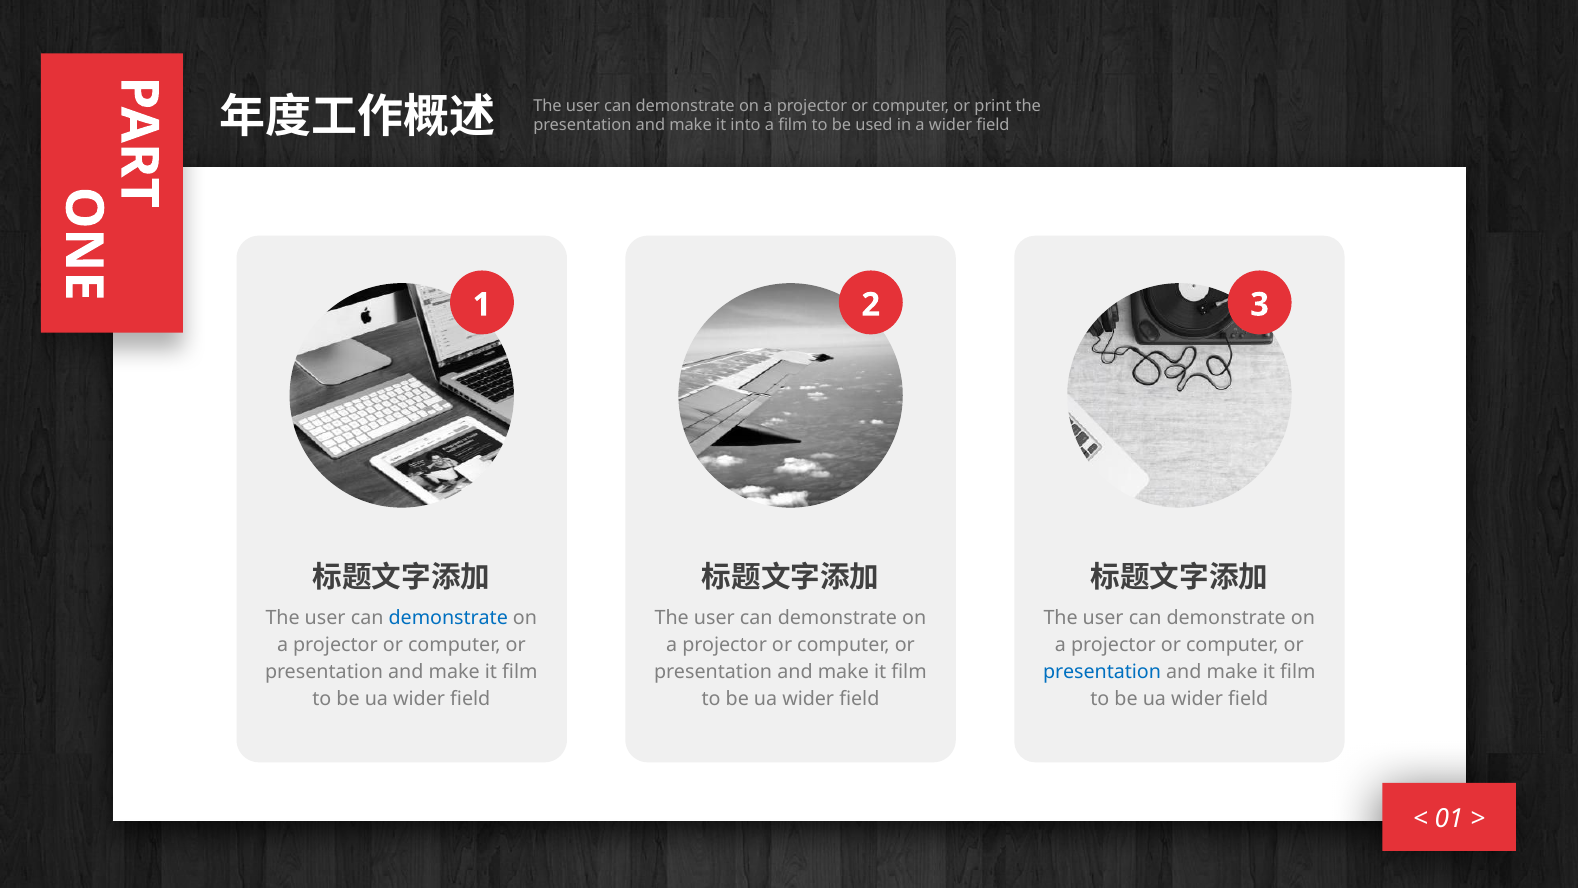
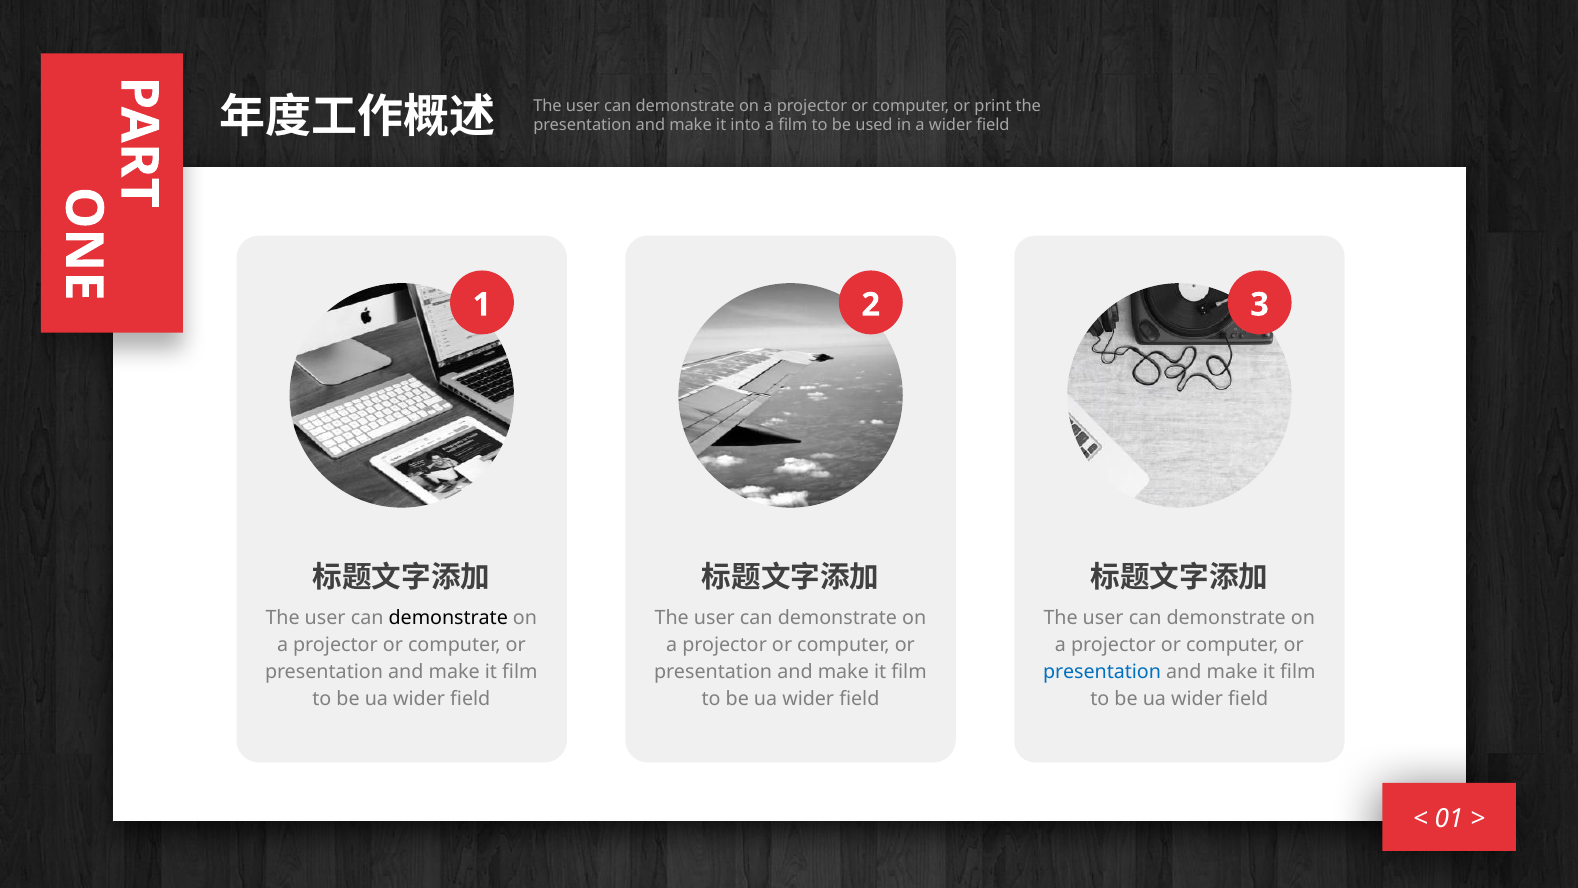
demonstrate at (448, 618) colour: blue -> black
